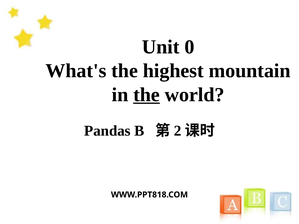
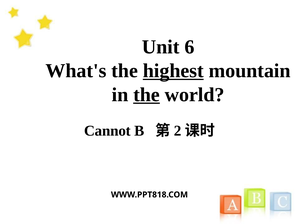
0: 0 -> 6
highest underline: none -> present
Pandas: Pandas -> Cannot
